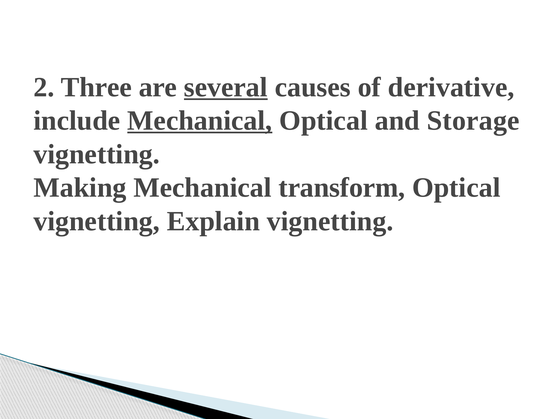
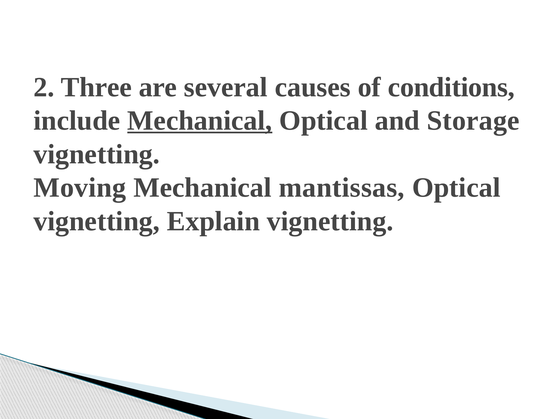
several underline: present -> none
derivative: derivative -> conditions
Making: Making -> Moving
transform: transform -> mantissas
